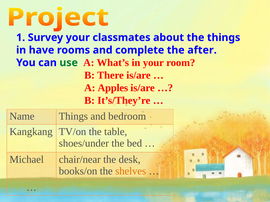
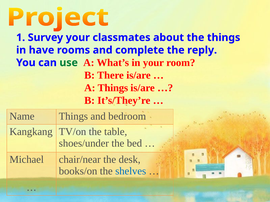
after: after -> reply
A Apples: Apples -> Things
shelves colour: orange -> blue
